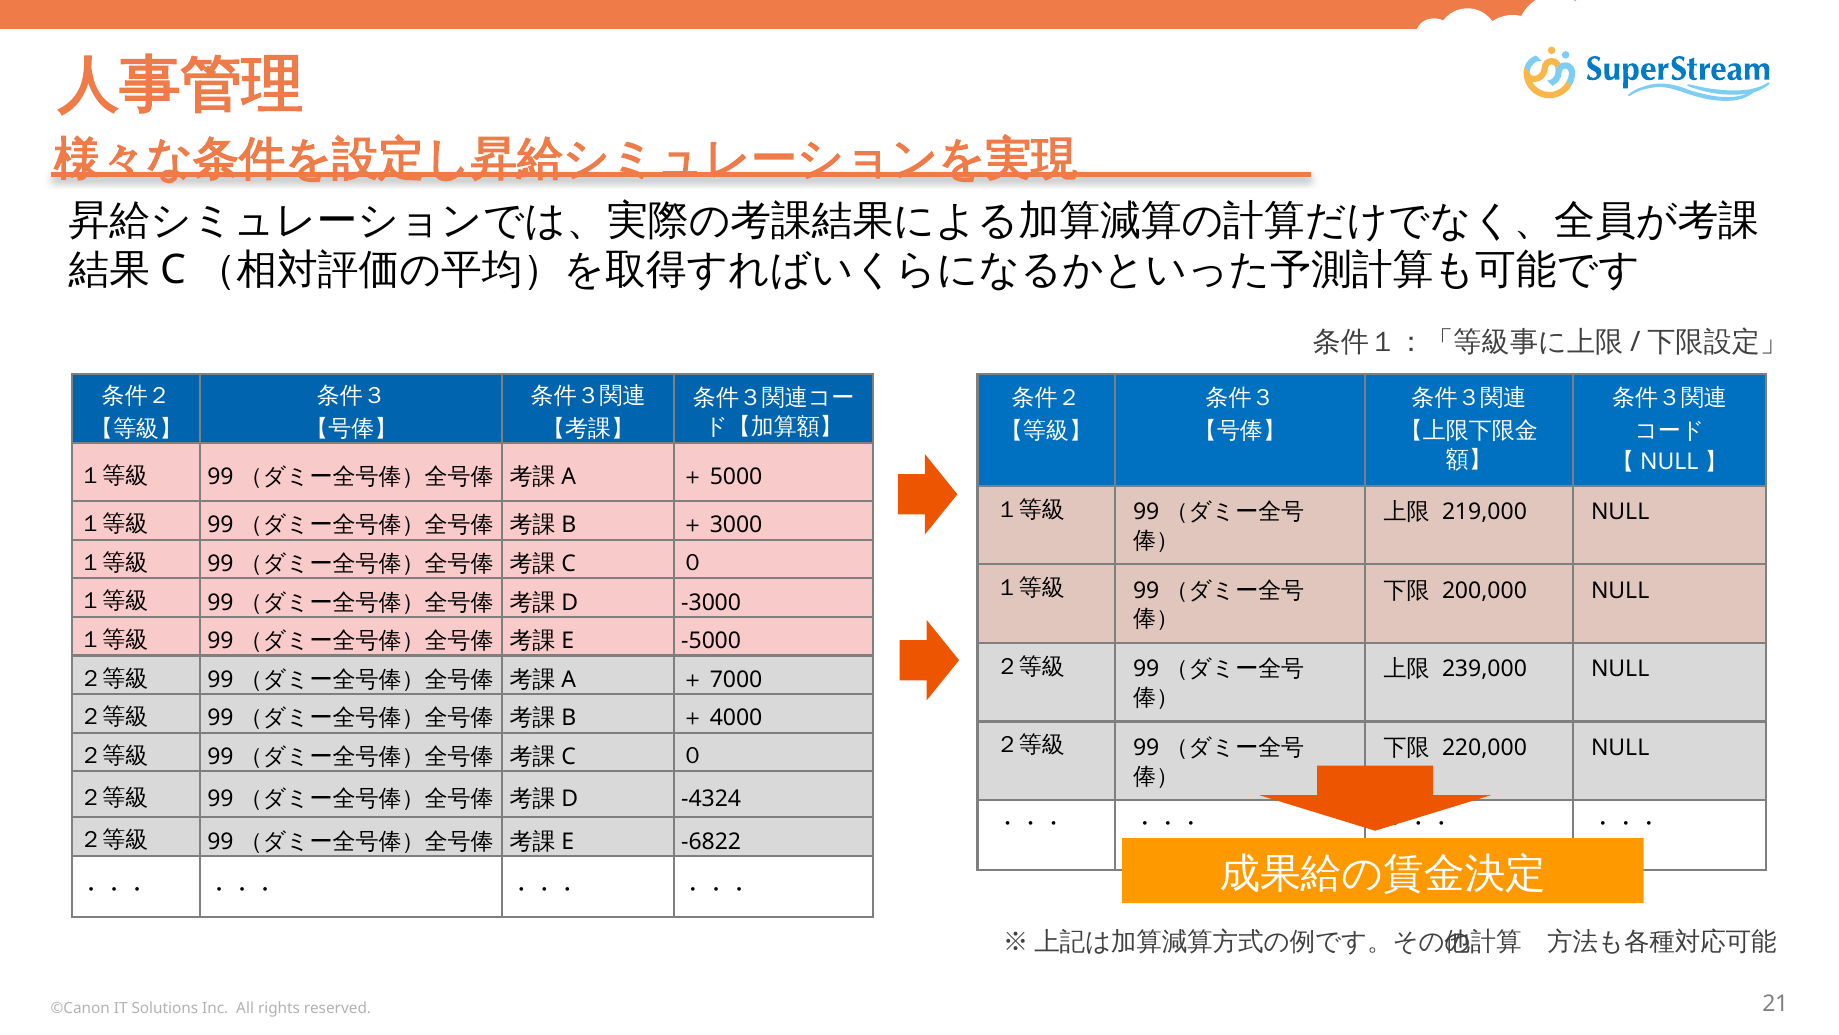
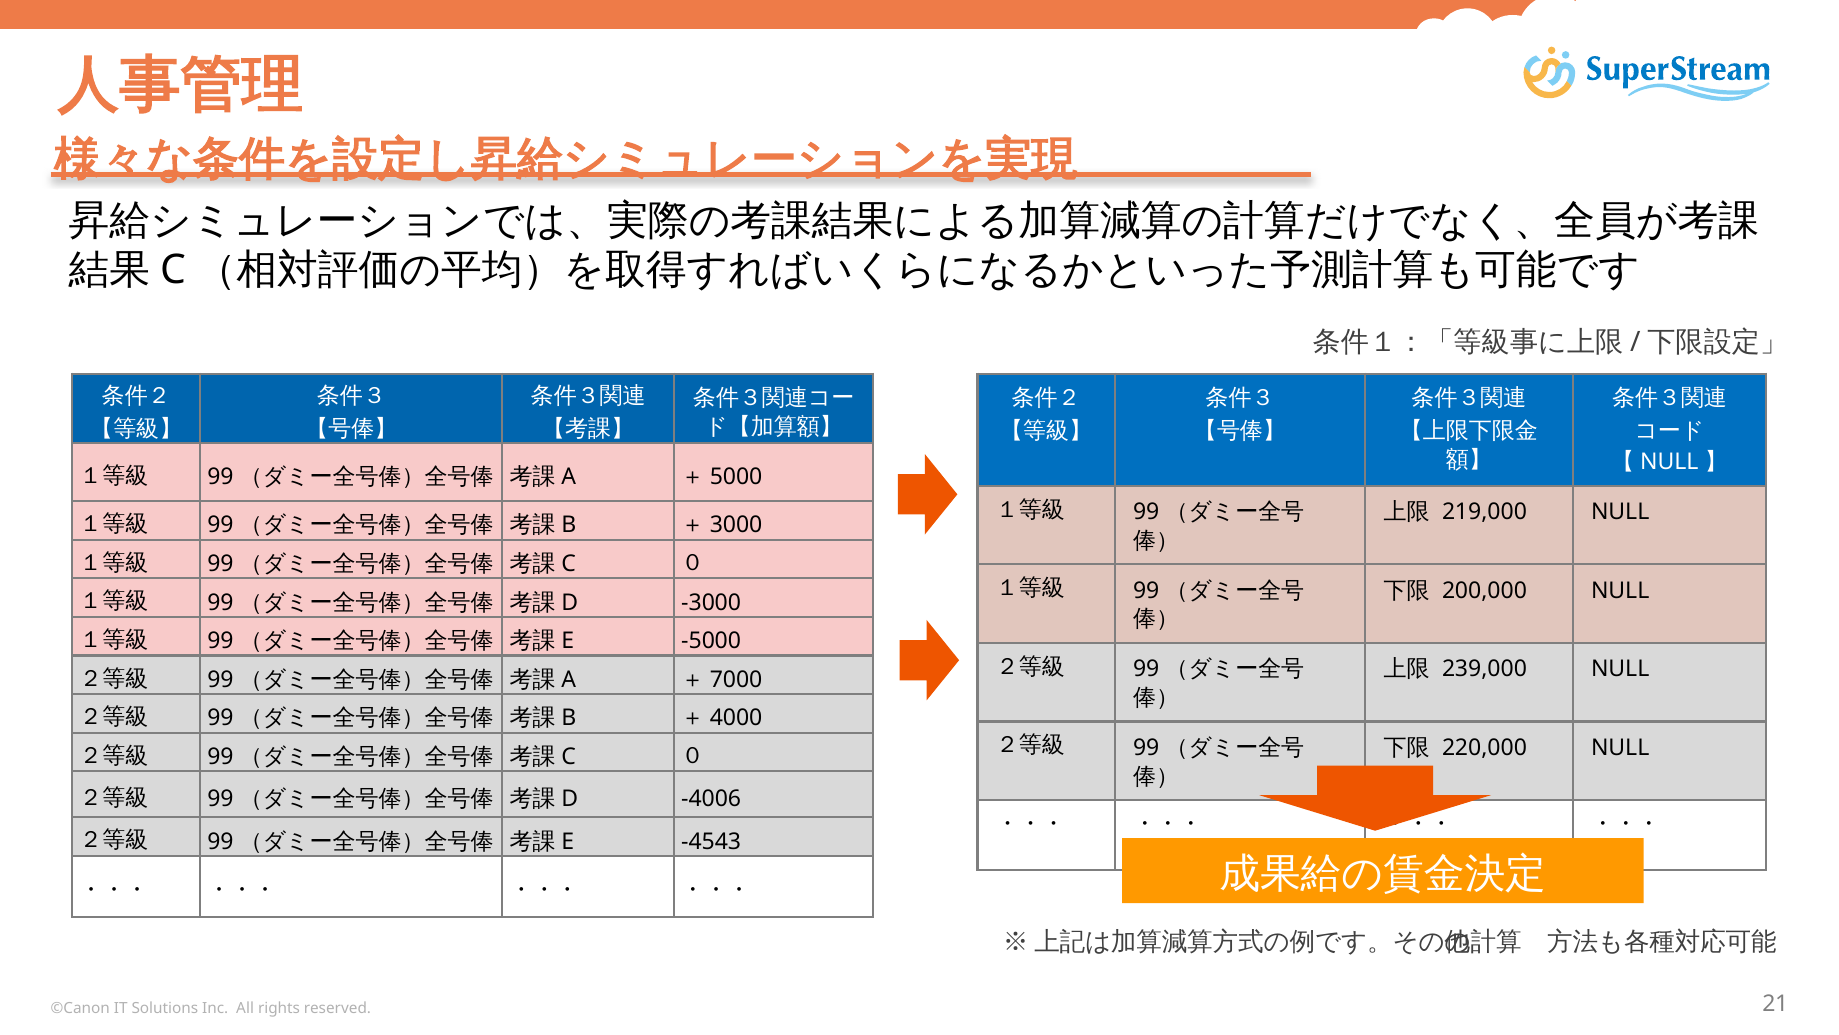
-4324: -4324 -> -4006
-6822: -6822 -> -4543
